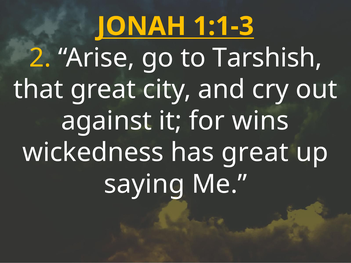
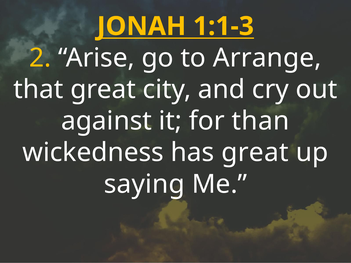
Tarshish: Tarshish -> Arrange
wins: wins -> than
